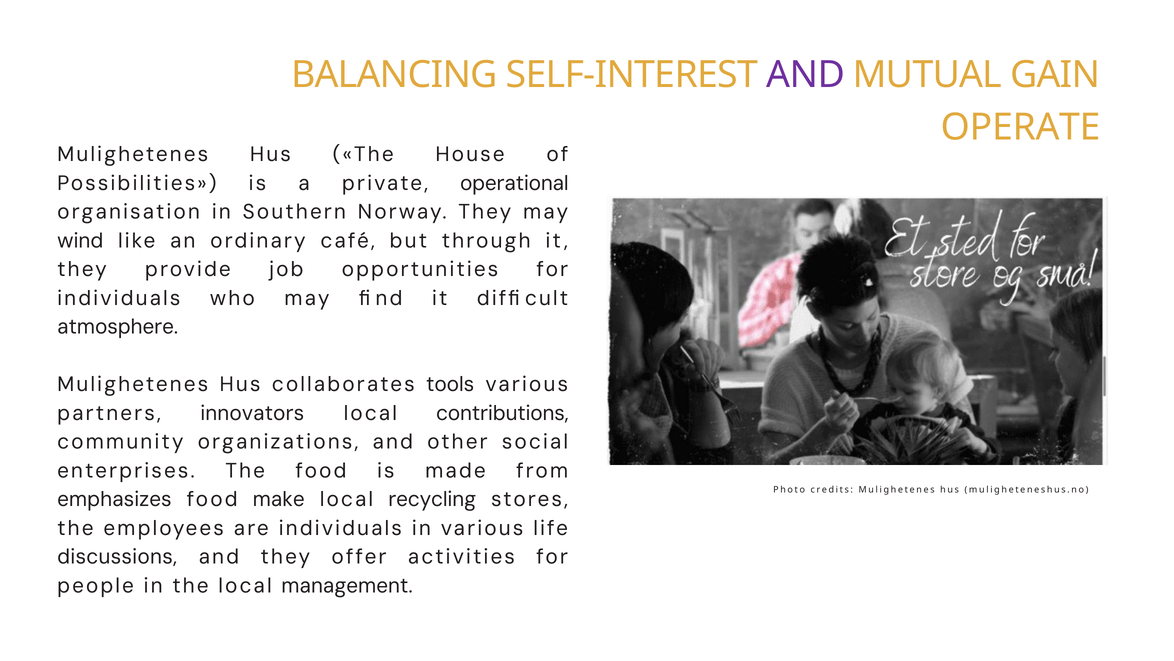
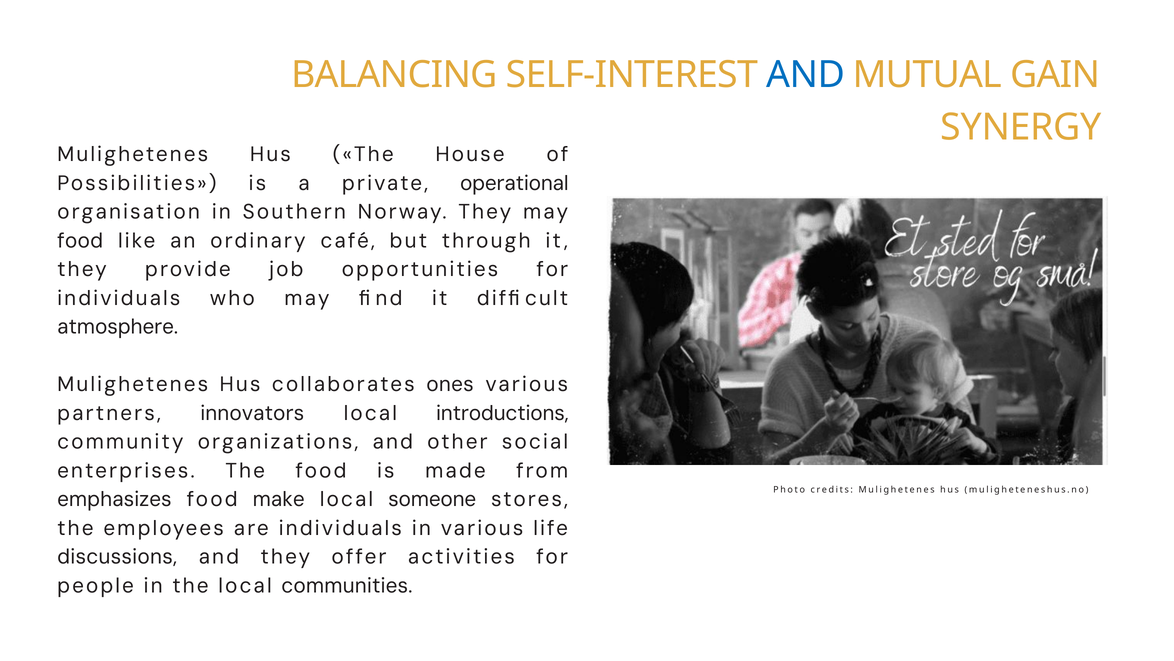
AND at (806, 75) colour: purple -> blue
OPERATE: OPERATE -> SYNERGY
wind at (80, 241): wind -> food
tools: tools -> ones
contributions: contributions -> introductions
recycling: recycling -> someone
management: management -> communities
